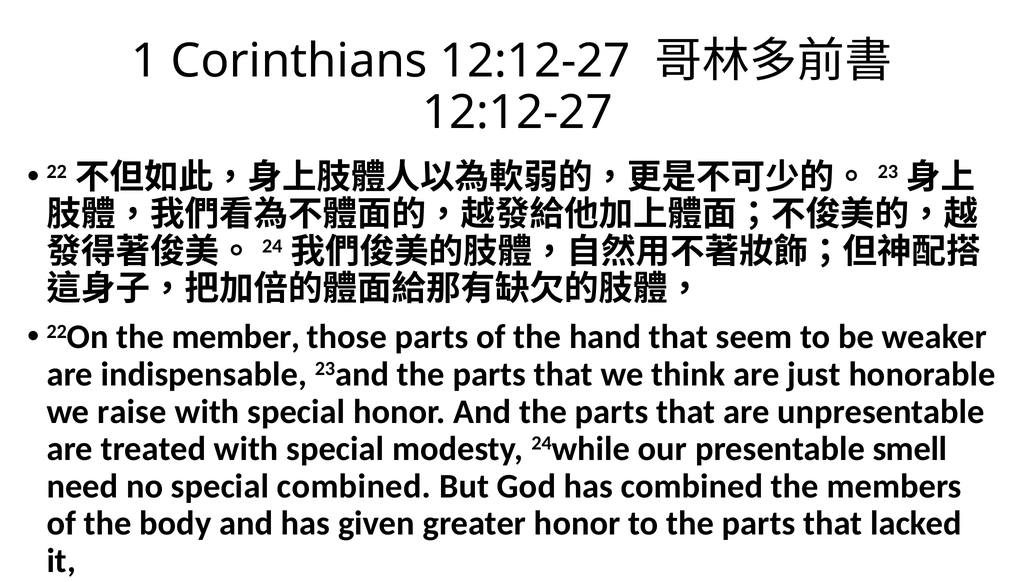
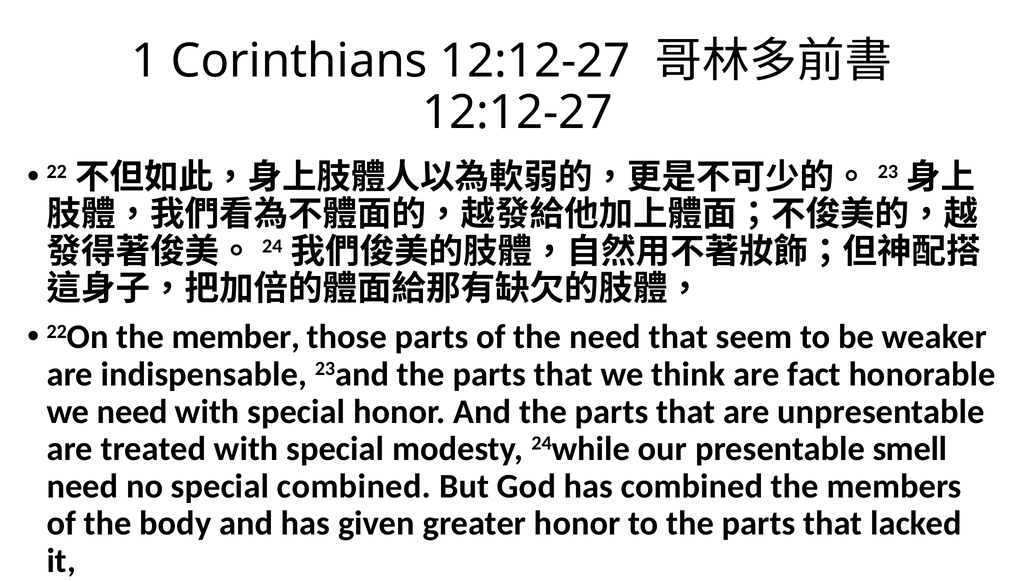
the hand: hand -> need
just: just -> fact
we raise: raise -> need
